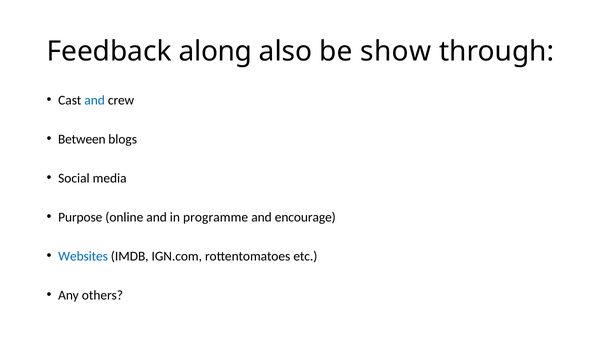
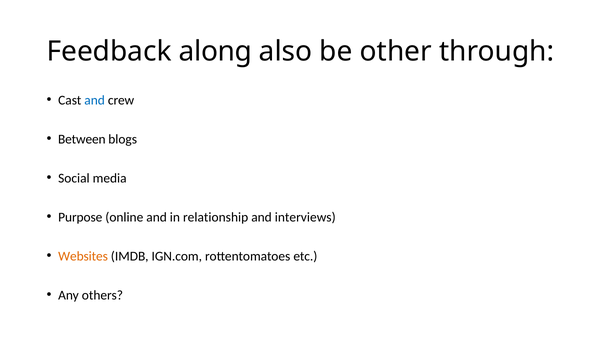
show: show -> other
programme: programme -> relationship
encourage: encourage -> interviews
Websites colour: blue -> orange
